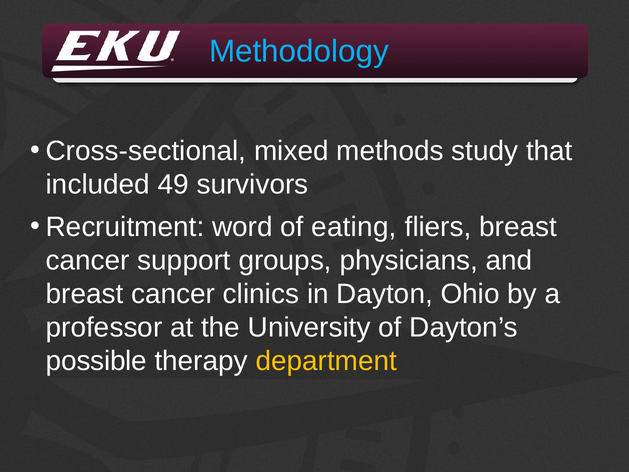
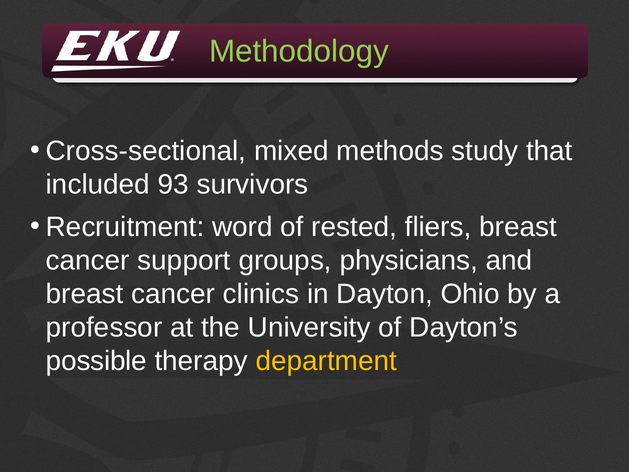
Methodology colour: light blue -> light green
49: 49 -> 93
eating: eating -> rested
